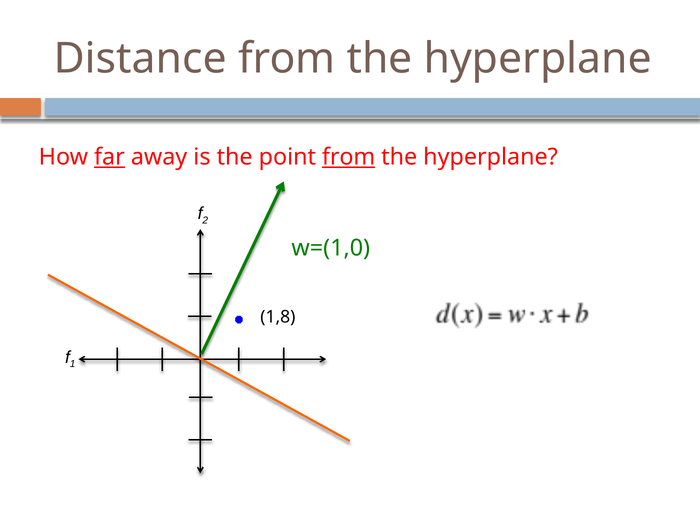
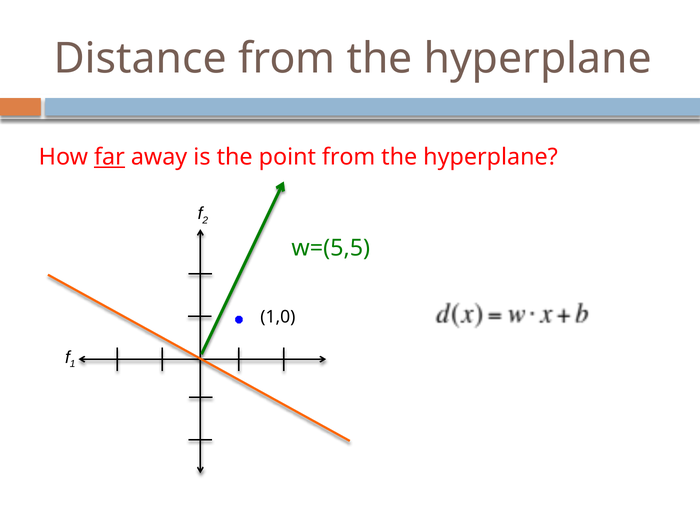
from at (349, 157) underline: present -> none
w=(1,0: w=(1,0 -> w=(5,5
1,8: 1,8 -> 1,0
